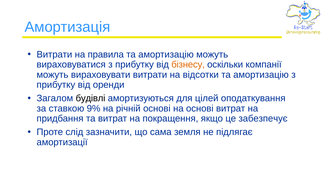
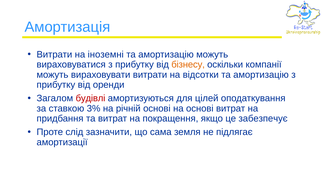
правила: правила -> іноземні
будівлі colour: black -> red
9%: 9% -> 3%
